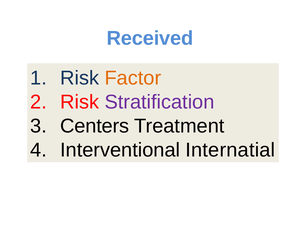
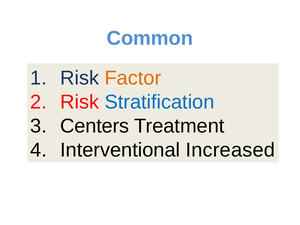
Received: Received -> Common
Stratification colour: purple -> blue
Internatial: Internatial -> Increased
